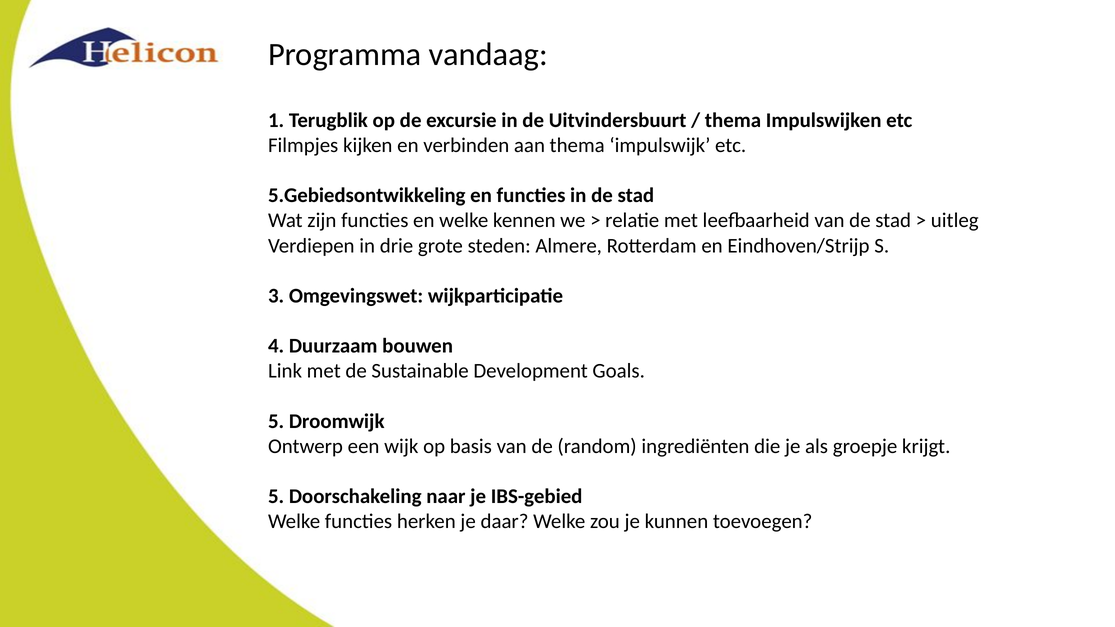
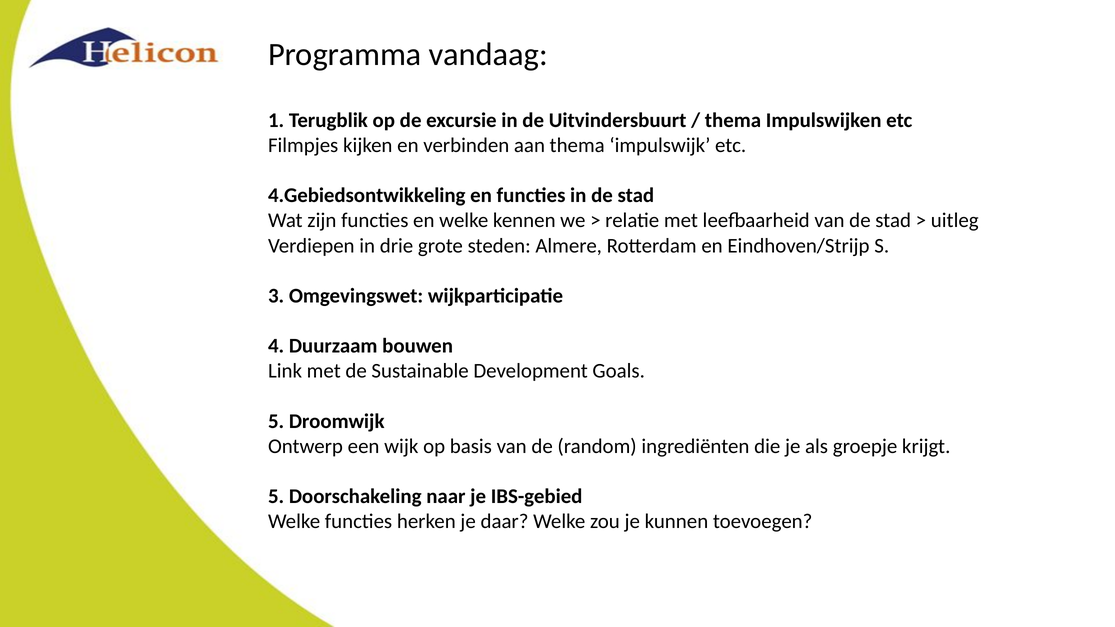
5.Gebiedsontwikkeling: 5.Gebiedsontwikkeling -> 4.Gebiedsontwikkeling
